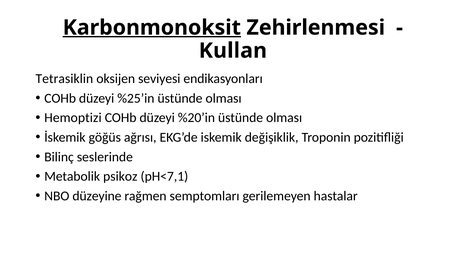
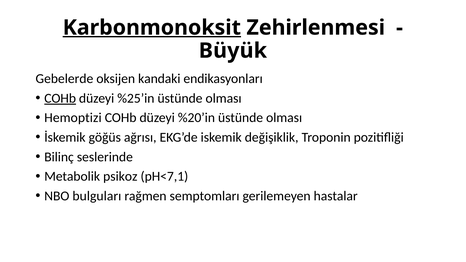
Kullan: Kullan -> Büyük
Tetrasiklin: Tetrasiklin -> Gebelerde
seviyesi: seviyesi -> kandaki
COHb at (60, 98) underline: none -> present
düzeyine: düzeyine -> bulguları
